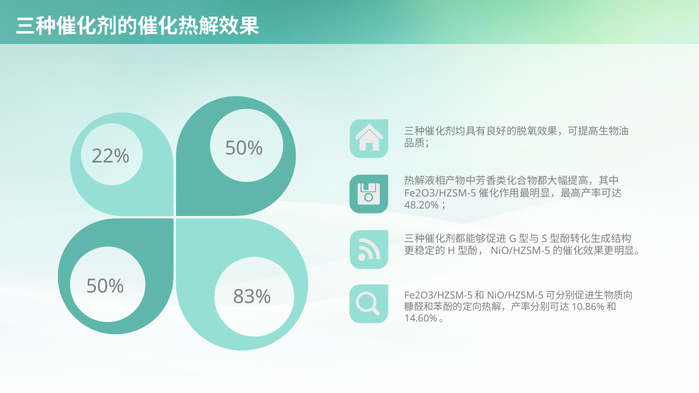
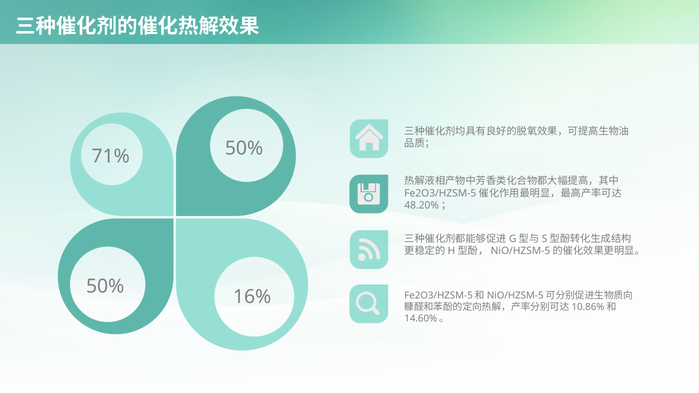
22%: 22% -> 71%
83%: 83% -> 16%
